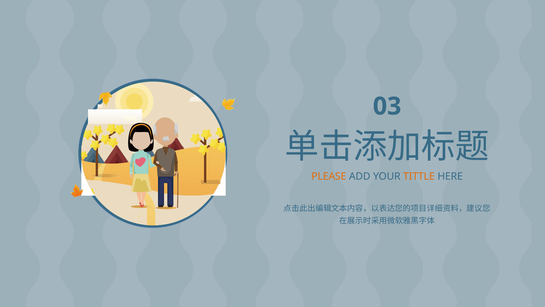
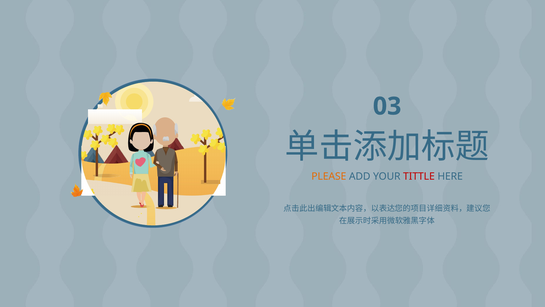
TITTLE colour: orange -> red
